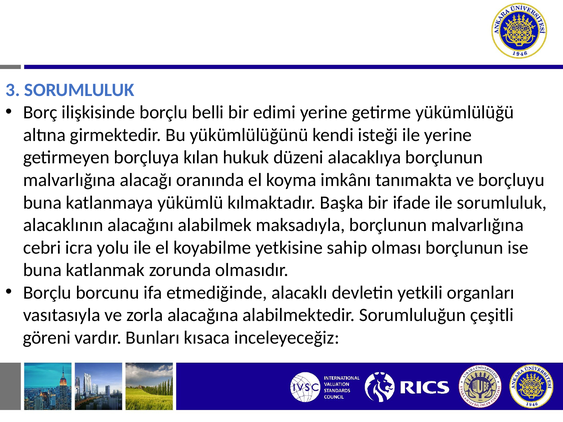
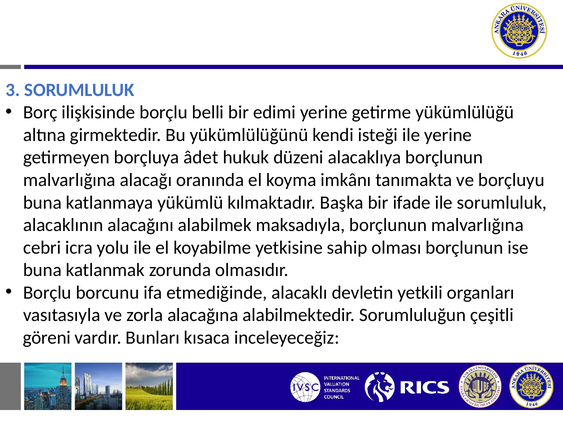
kılan: kılan -> âdet
